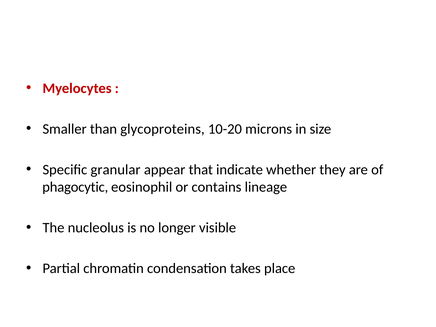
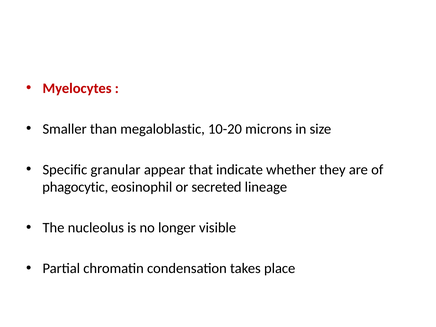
glycoproteins: glycoproteins -> megaloblastic
contains: contains -> secreted
